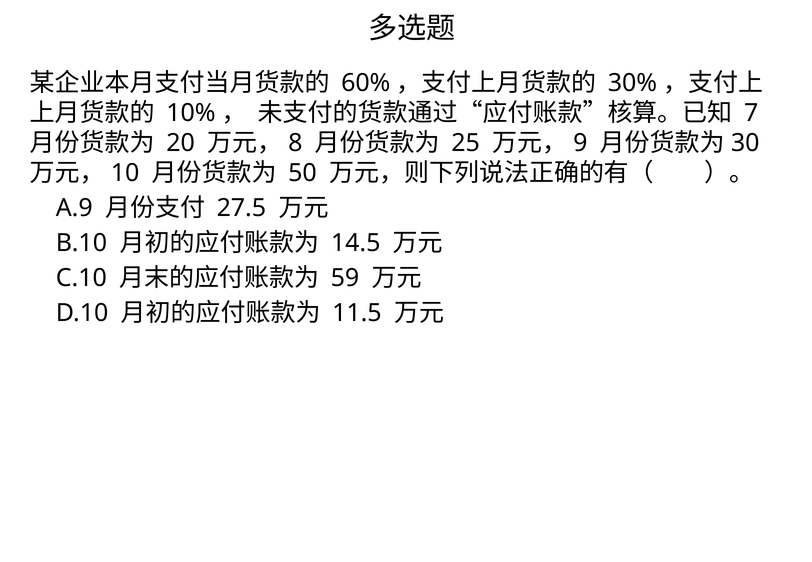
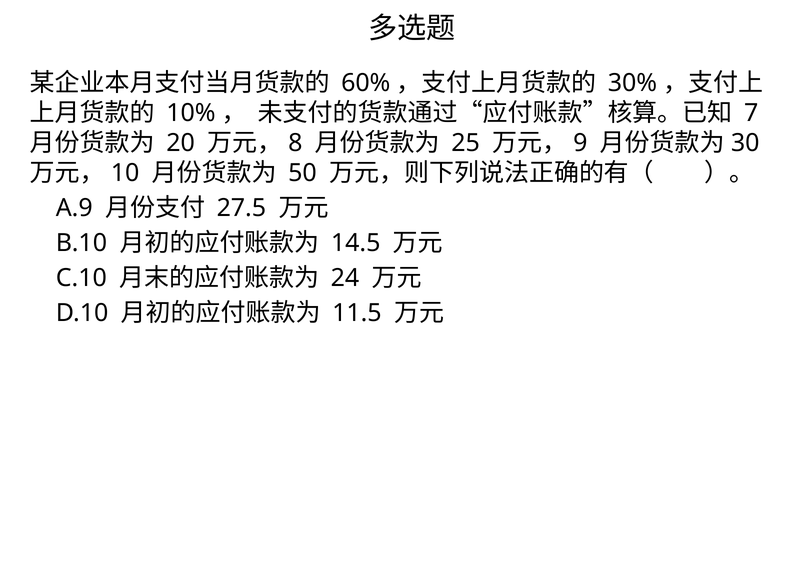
59: 59 -> 24
